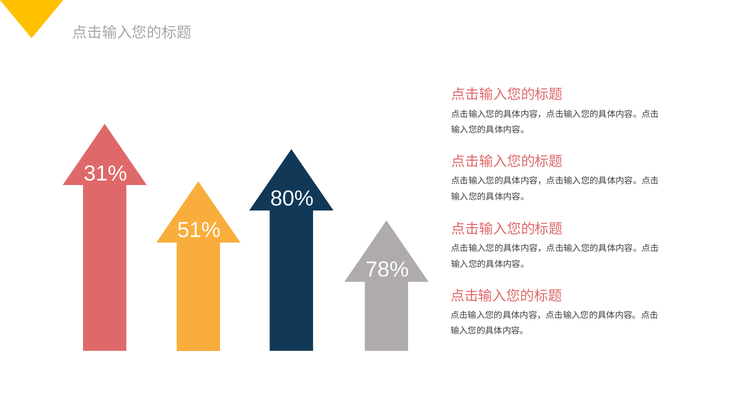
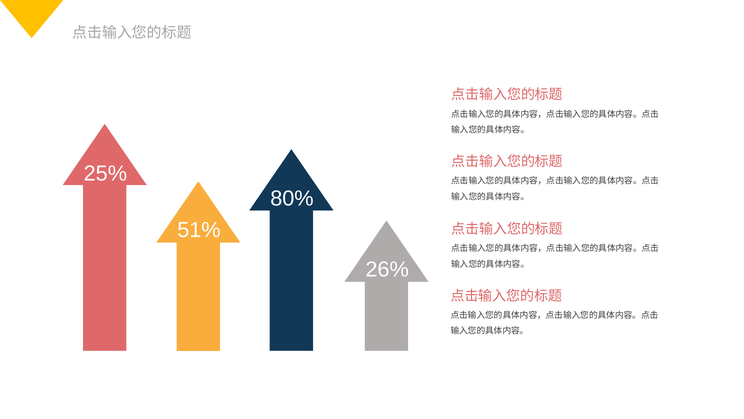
31%: 31% -> 25%
78%: 78% -> 26%
